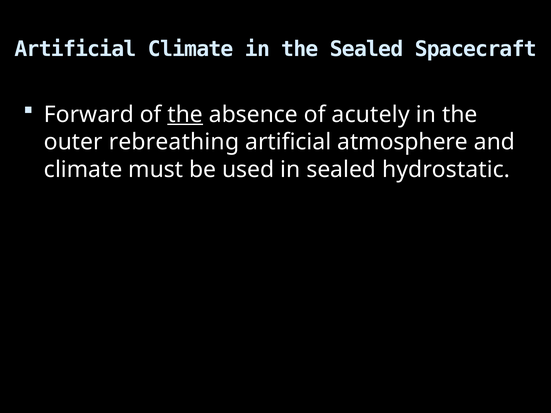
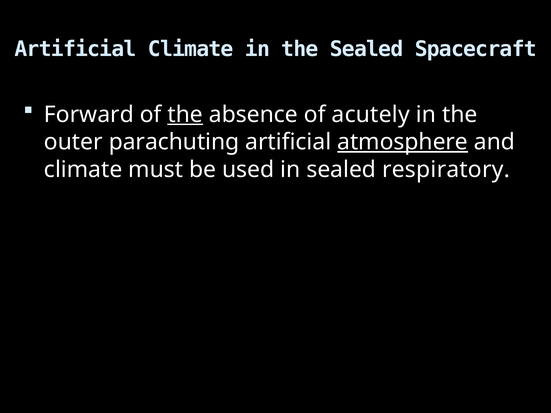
rebreathing: rebreathing -> parachuting
atmosphere underline: none -> present
hydrostatic: hydrostatic -> respiratory
